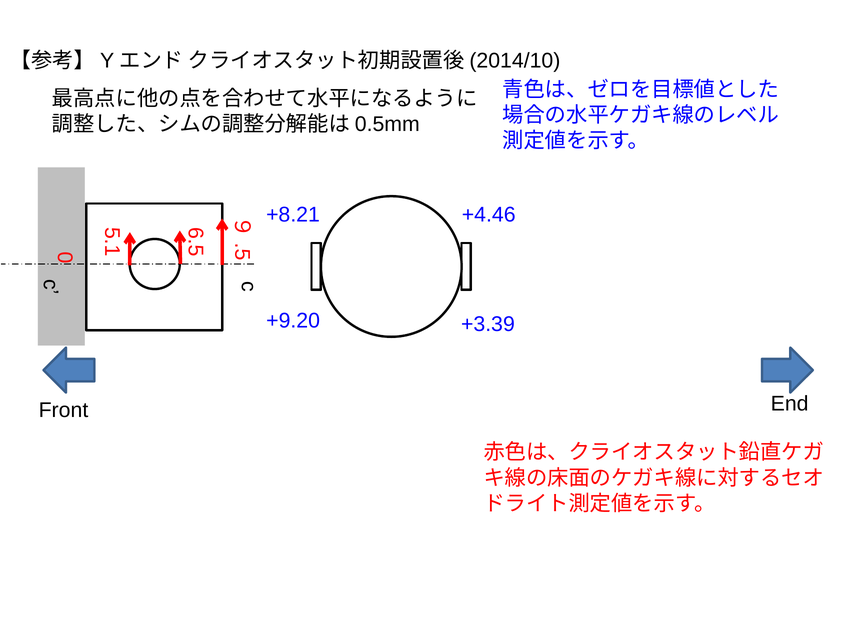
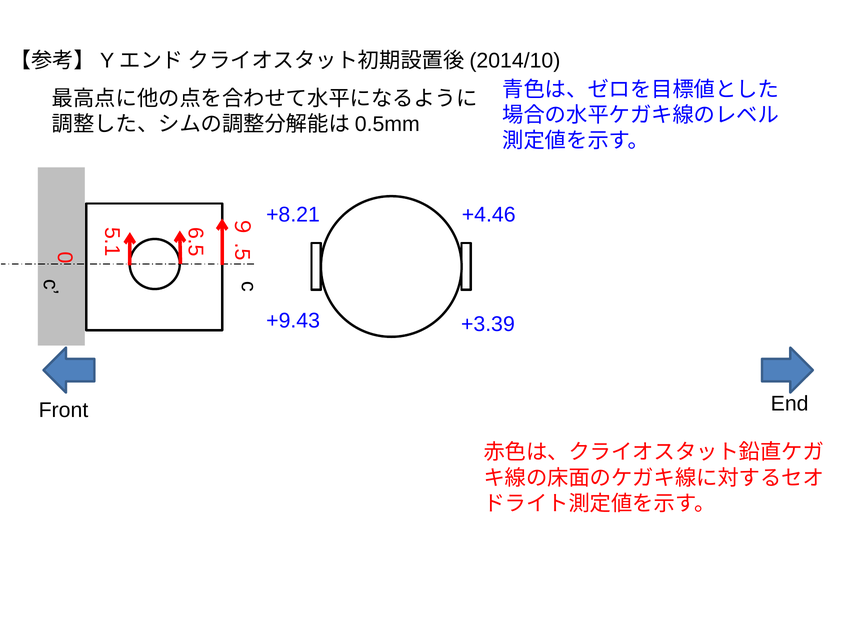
+9.20: +9.20 -> +9.43
